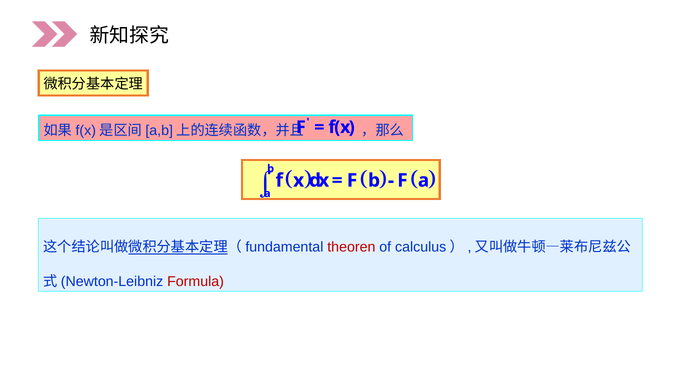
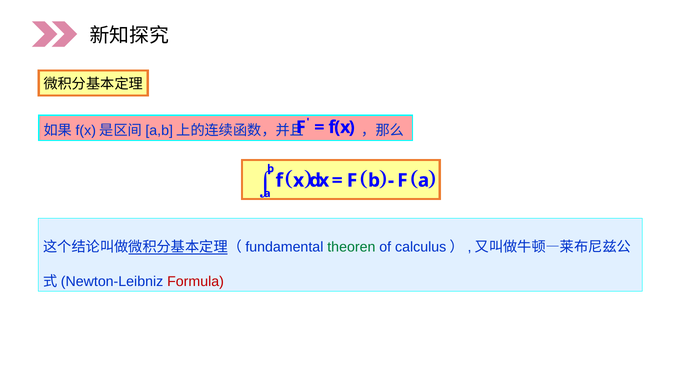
theoren colour: red -> green
